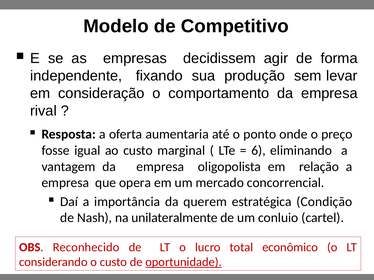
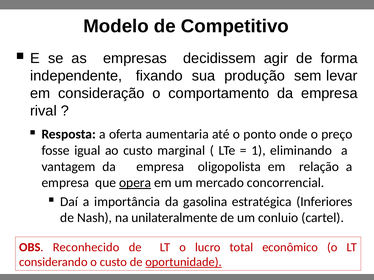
6: 6 -> 1
opera underline: none -> present
querem: querem -> gasolina
Condição: Condição -> Inferiores
